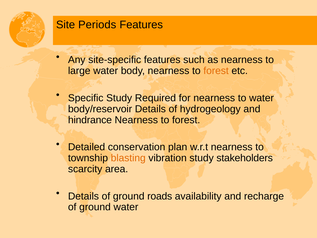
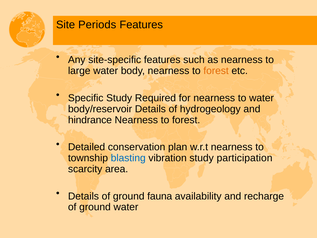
blasting colour: orange -> blue
stakeholders: stakeholders -> participation
roads: roads -> fauna
